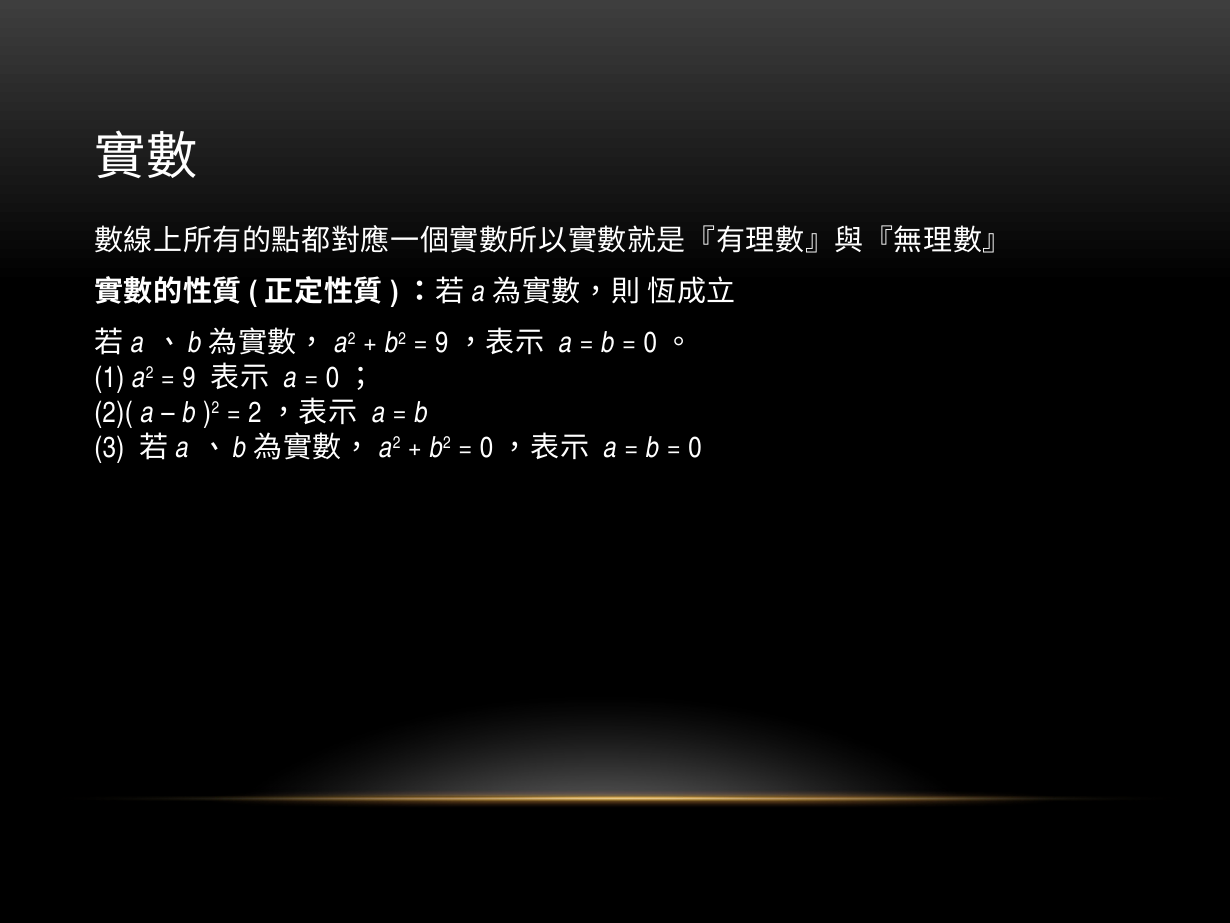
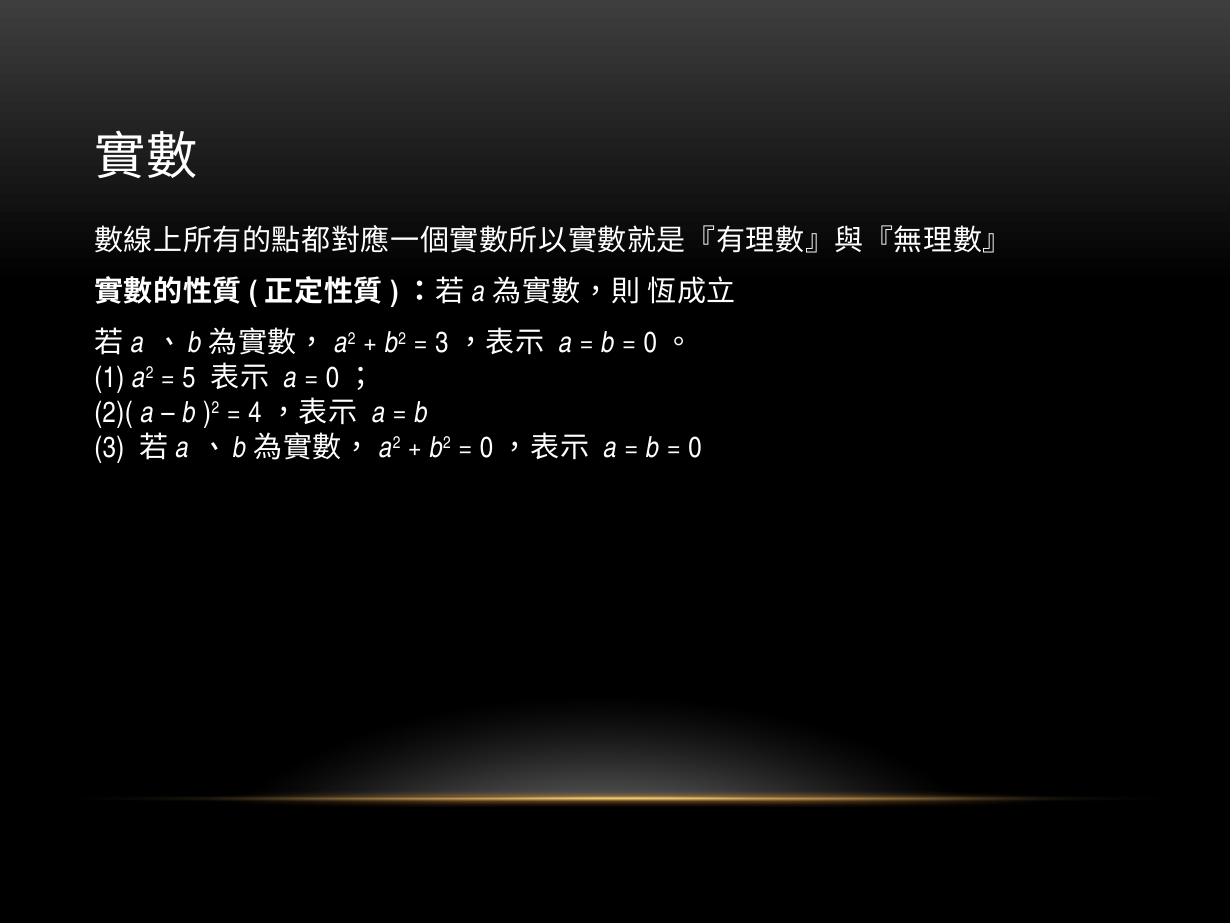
9 at (442, 343): 9 -> 3
9 at (189, 378): 9 -> 5
2: 2 -> 4
